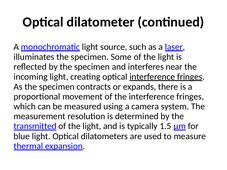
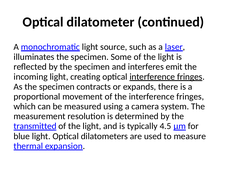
near: near -> emit
1.5: 1.5 -> 4.5
